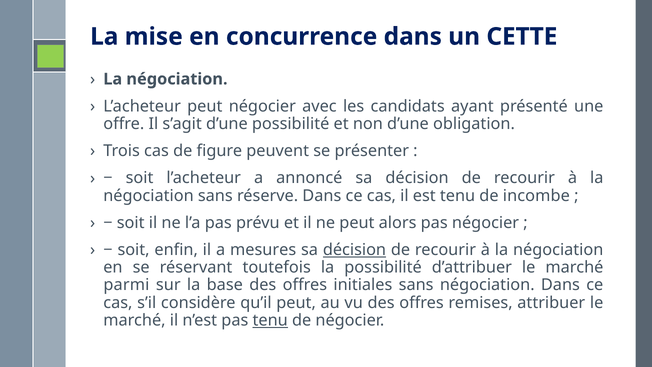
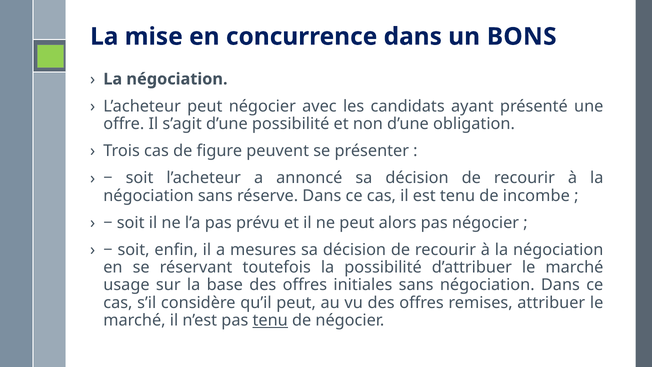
CETTE: CETTE -> BONS
décision at (354, 250) underline: present -> none
parmi: parmi -> usage
